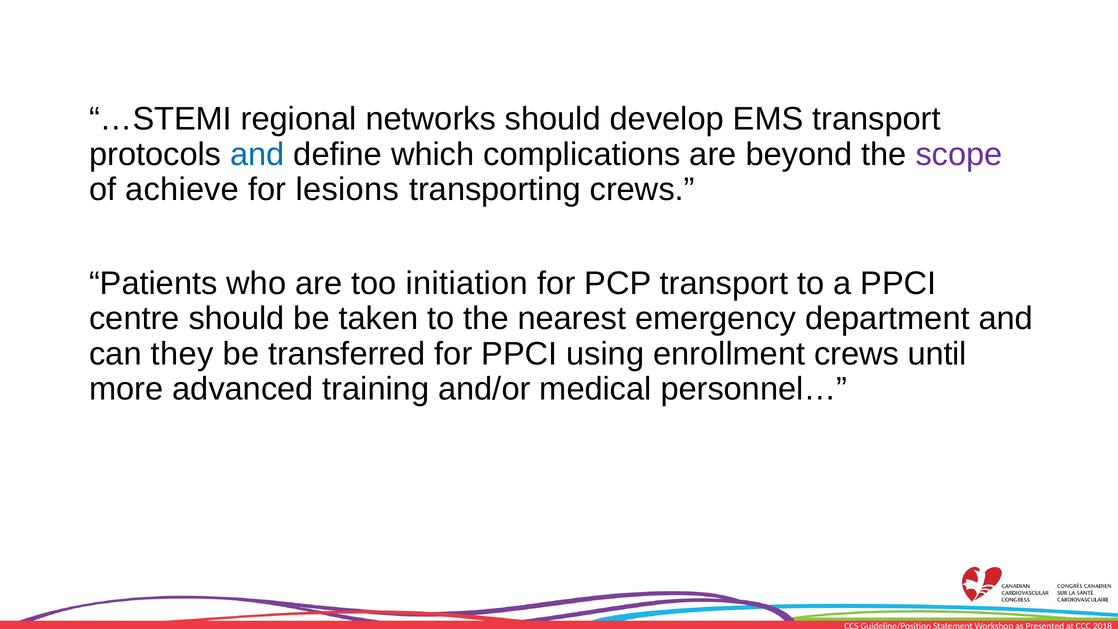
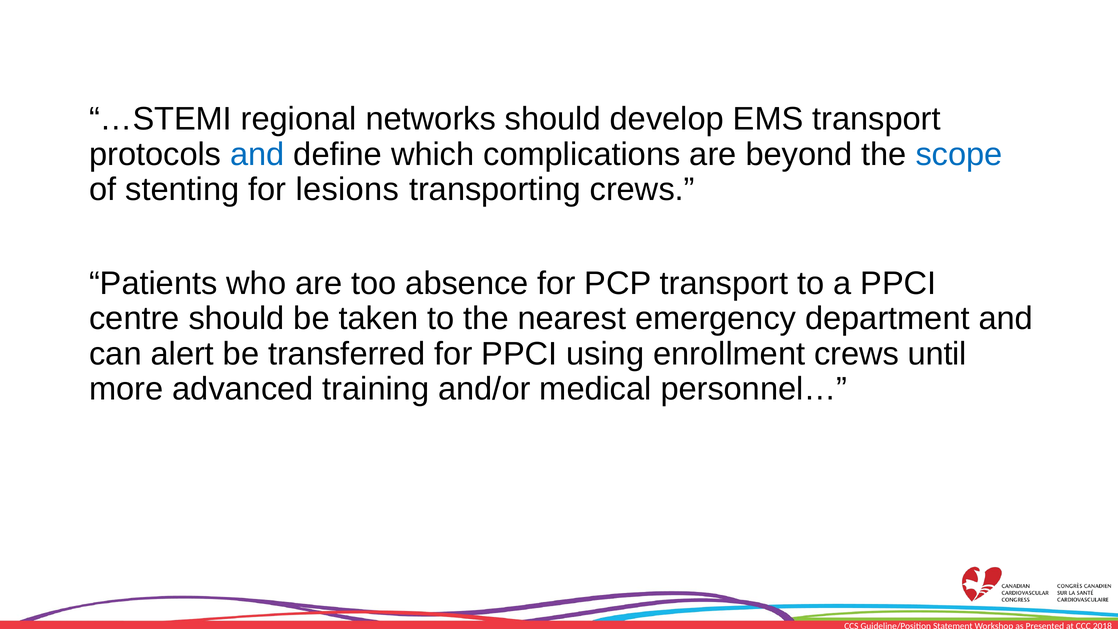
scope colour: purple -> blue
achieve: achieve -> stenting
initiation: initiation -> absence
they: they -> alert
